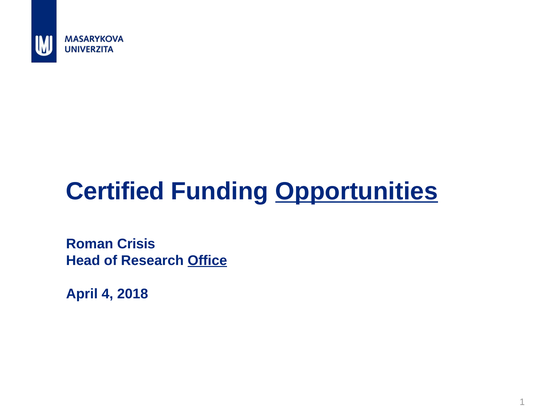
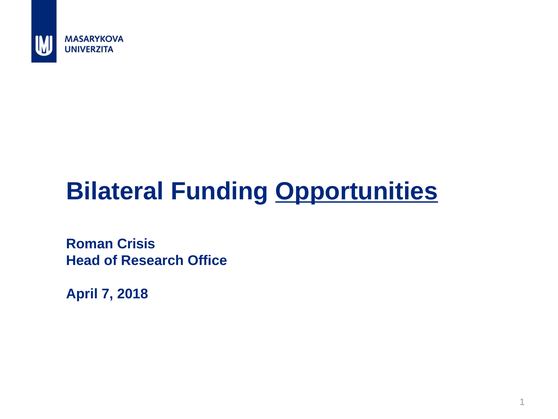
Certified: Certified -> Bilateral
Office underline: present -> none
4: 4 -> 7
